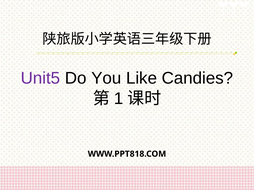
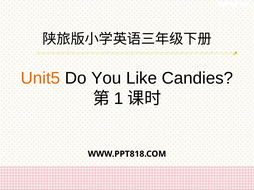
Unit5 colour: purple -> orange
